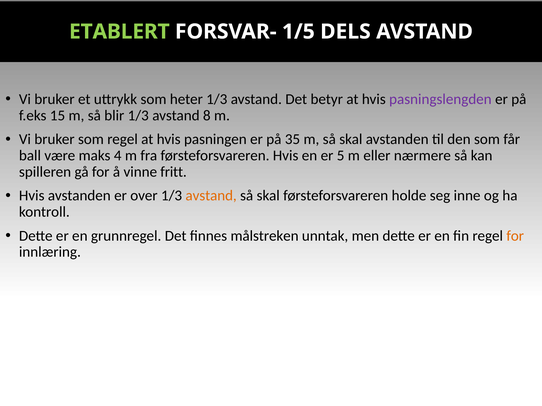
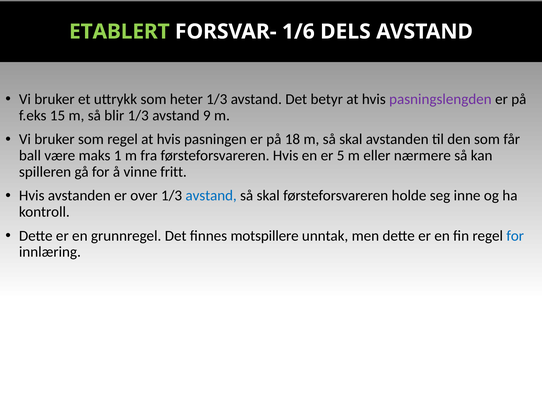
1/5: 1/5 -> 1/6
8: 8 -> 9
35: 35 -> 18
4: 4 -> 1
avstand at (211, 196) colour: orange -> blue
målstreken: målstreken -> motspillere
for at (515, 236) colour: orange -> blue
